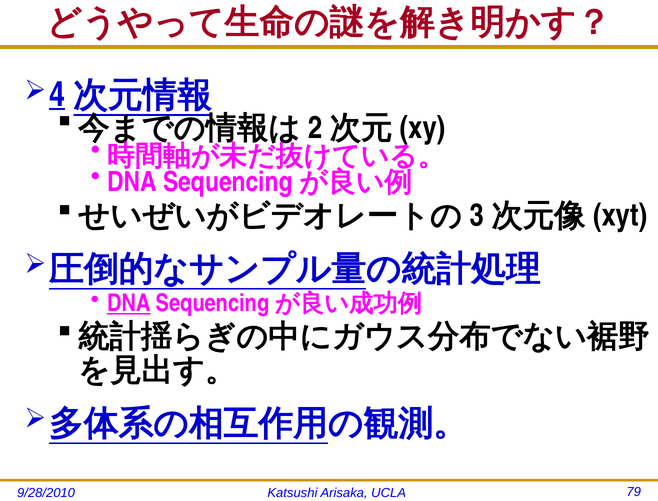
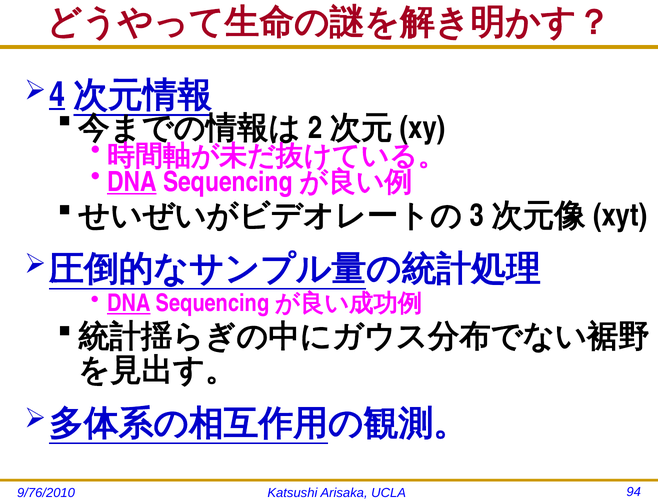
DNA at (132, 182) underline: none -> present
9/28/2010: 9/28/2010 -> 9/76/2010
79: 79 -> 94
